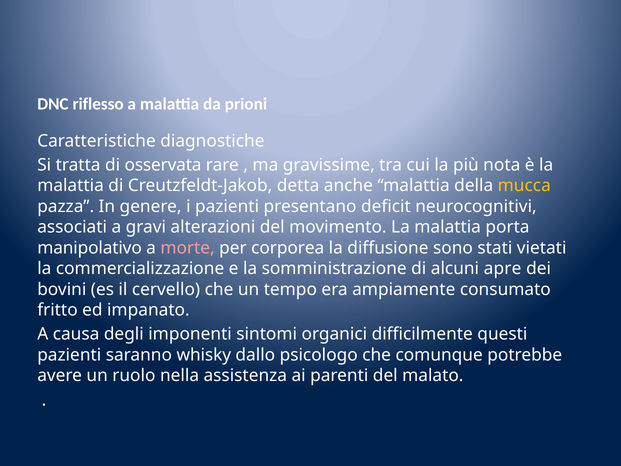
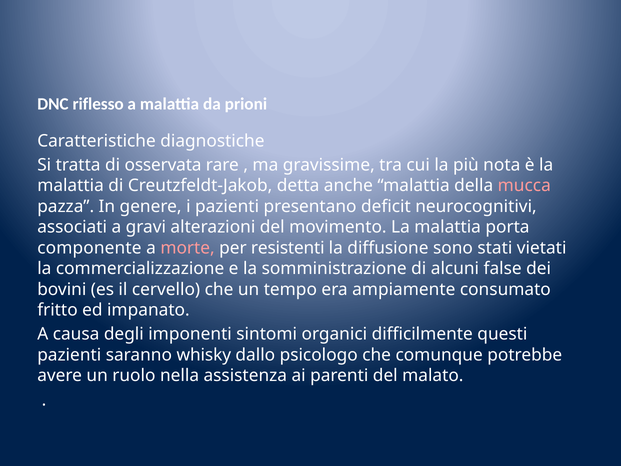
mucca colour: yellow -> pink
manipolativo: manipolativo -> componente
corporea: corporea -> resistenti
apre: apre -> false
